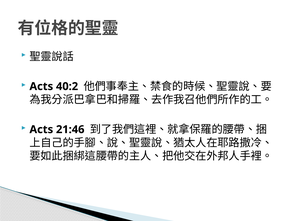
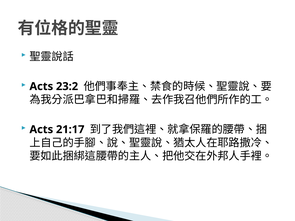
40:2: 40:2 -> 23:2
21:46: 21:46 -> 21:17
